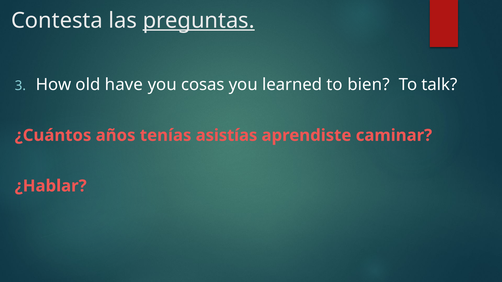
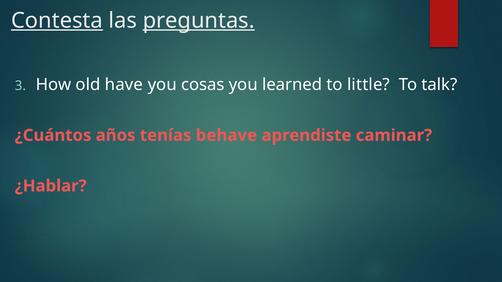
Contesta underline: none -> present
bien: bien -> little
asistías: asistías -> behave
